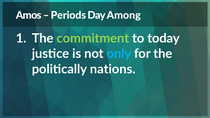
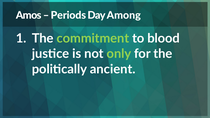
today: today -> blood
only colour: light blue -> light green
nations: nations -> ancient
